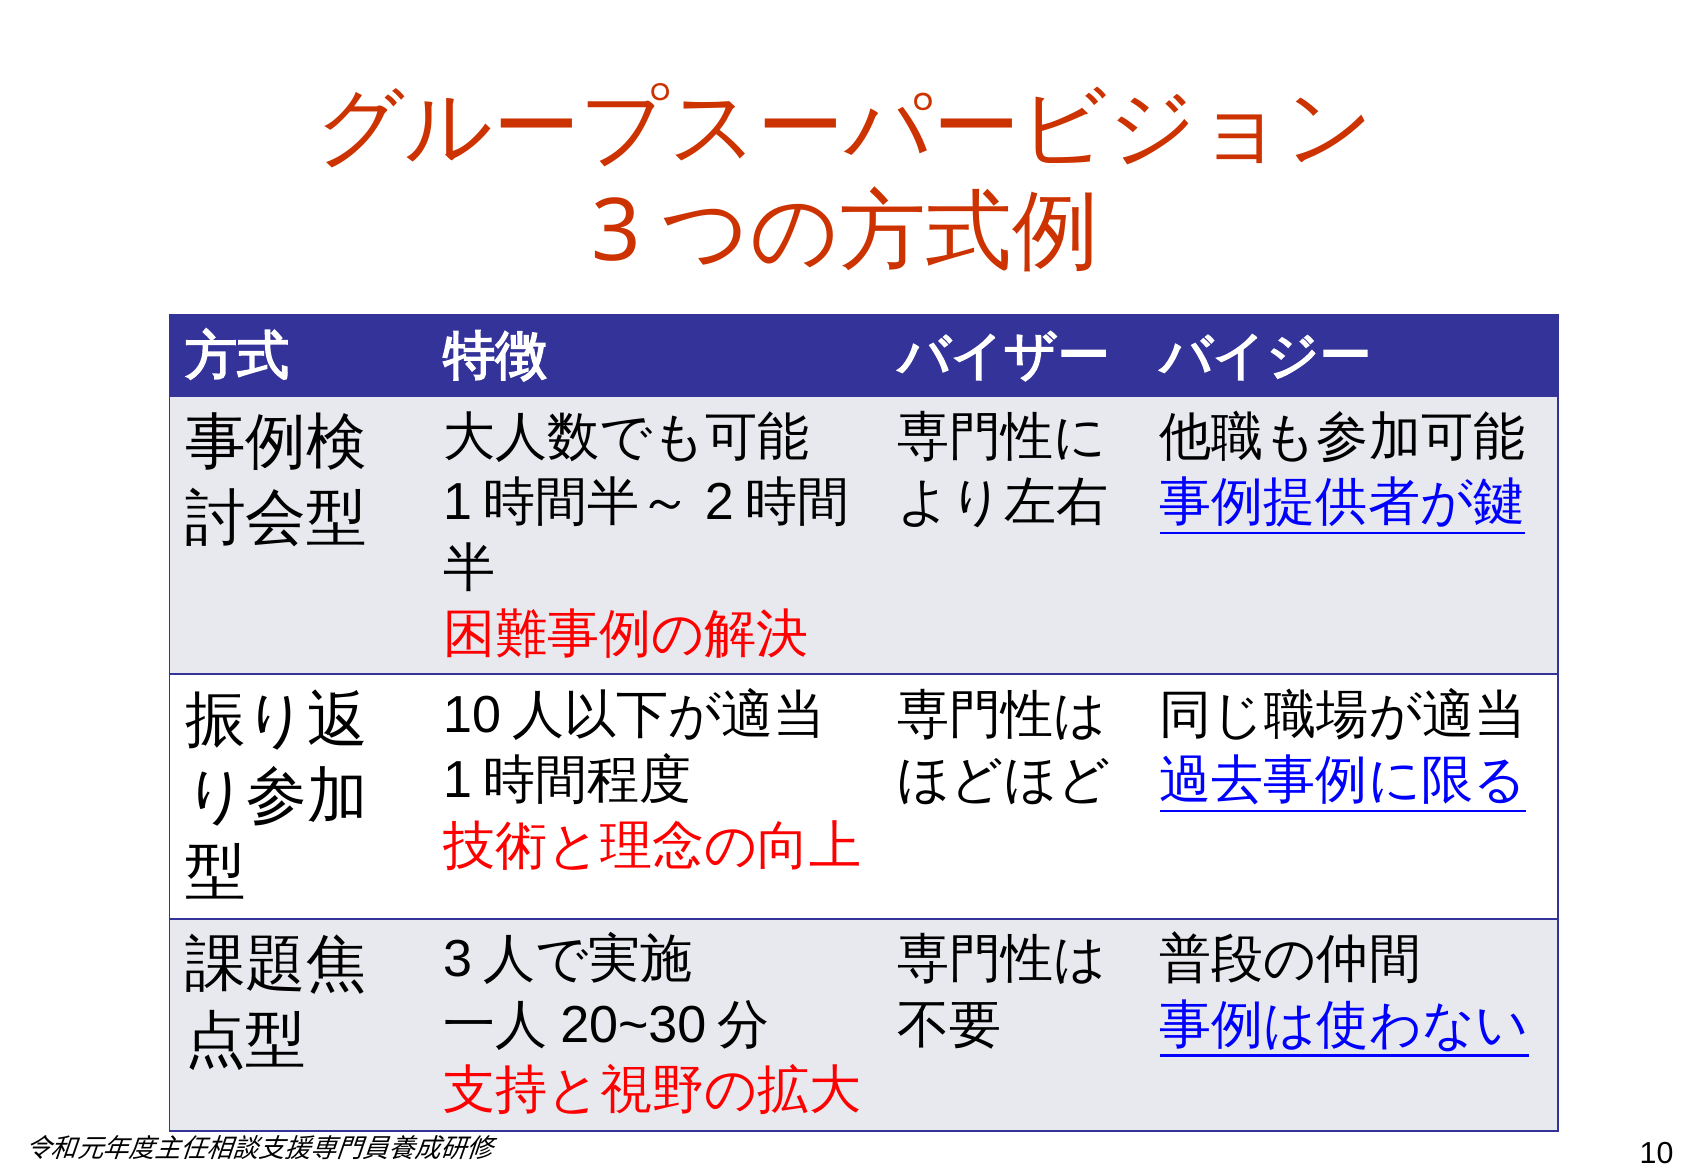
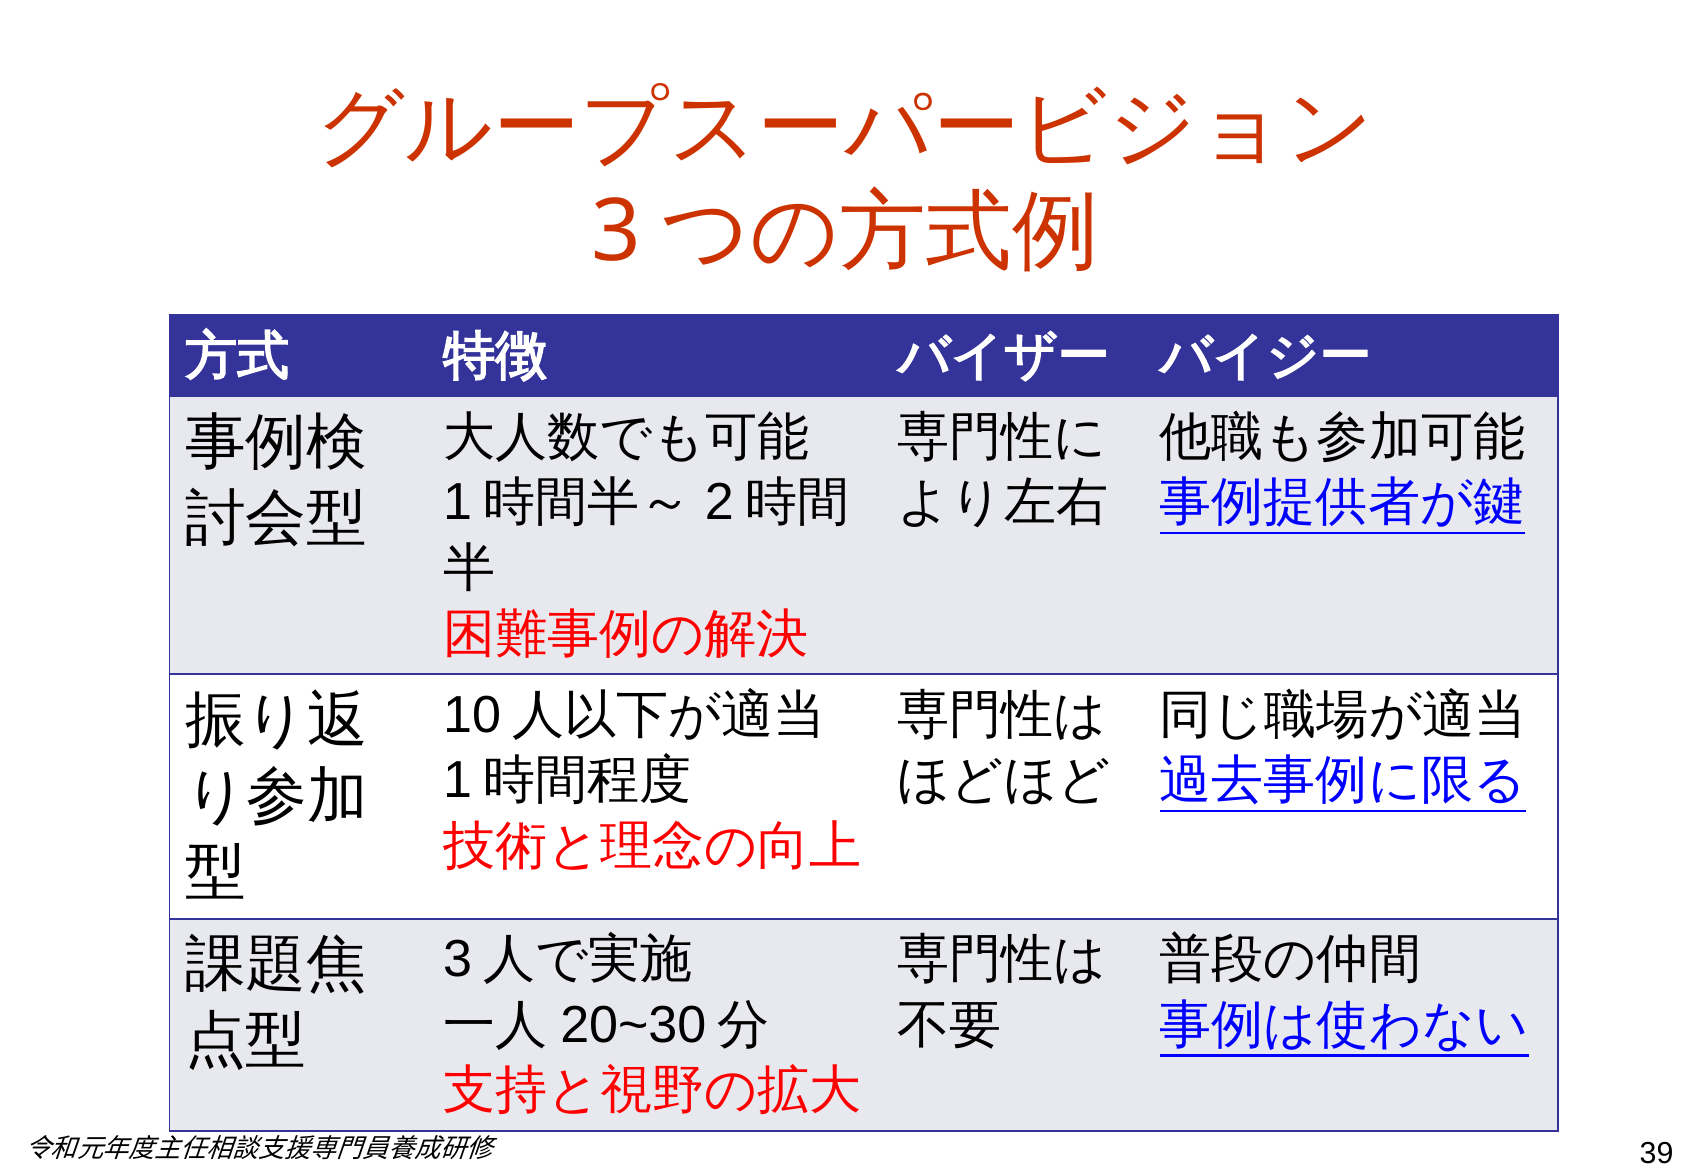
10 at (1657, 1153): 10 -> 39
